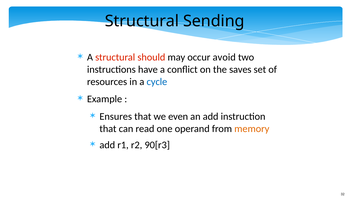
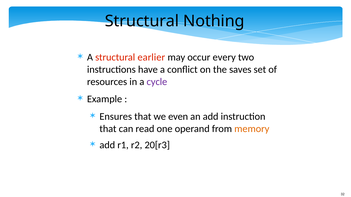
Sending: Sending -> Nothing
should: should -> earlier
avoid: avoid -> every
cycle colour: blue -> purple
90[r3: 90[r3 -> 20[r3
